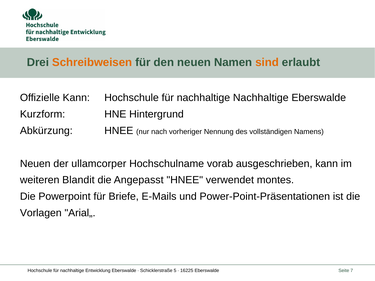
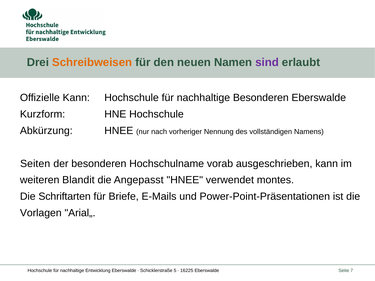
sind colour: orange -> purple
nachhaltige Nachhaltige: Nachhaltige -> Besonderen
HNE Hintergrund: Hintergrund -> Hochschule
Neuen at (35, 164): Neuen -> Seiten
der ullamcorper: ullamcorper -> besonderen
Powerpoint: Powerpoint -> Schriftarten
